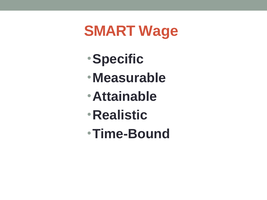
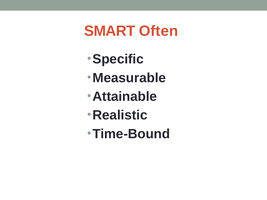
Wage: Wage -> Often
